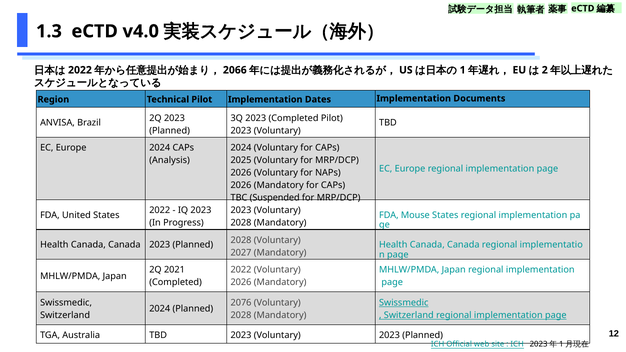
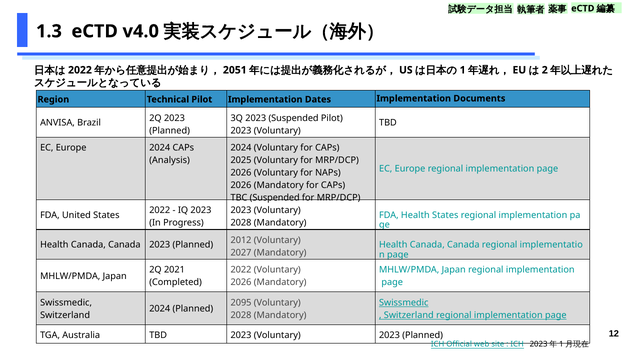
2066: 2066 -> 2051
2023 Completed: Completed -> Suspended
FDA Mouse: Mouse -> Health
2028 at (241, 240): 2028 -> 2012
2076: 2076 -> 2095
